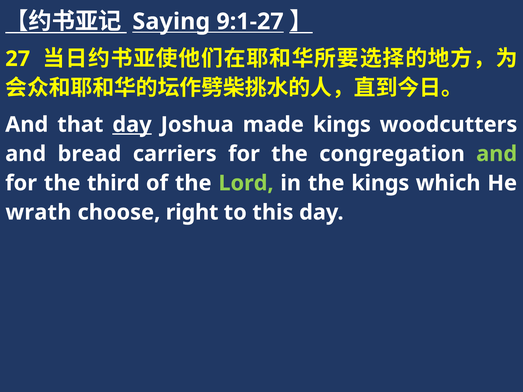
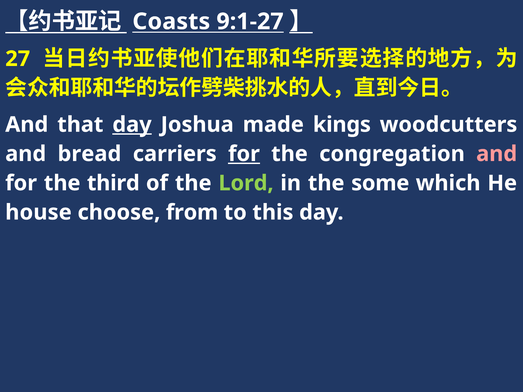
Saying: Saying -> Coasts
for at (244, 154) underline: none -> present
and at (497, 154) colour: light green -> pink
the kings: kings -> some
wrath: wrath -> house
right: right -> from
